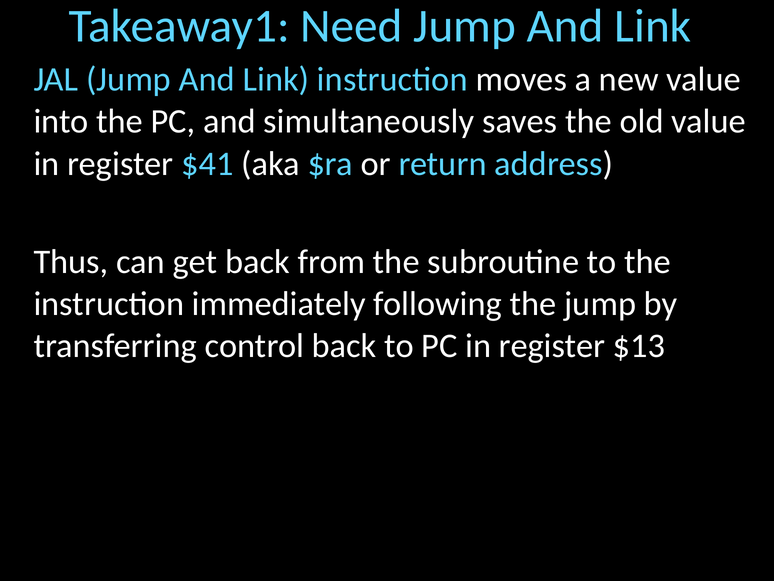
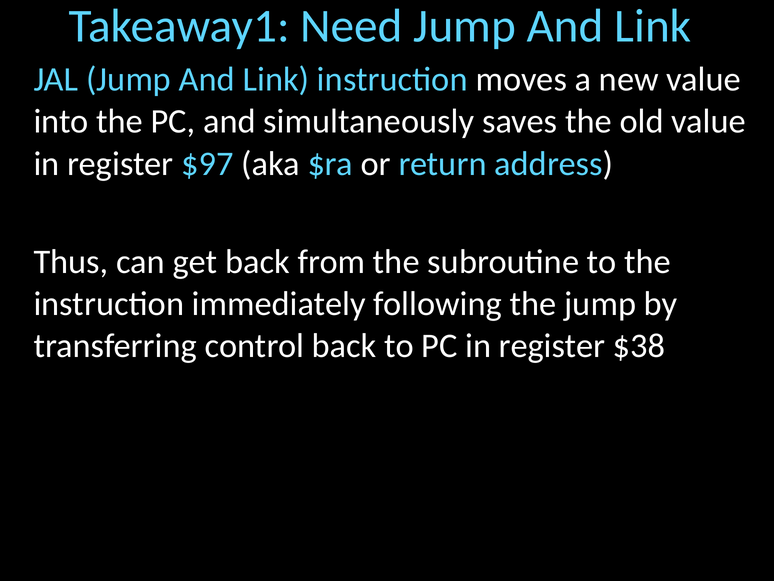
$41: $41 -> $97
$13: $13 -> $38
